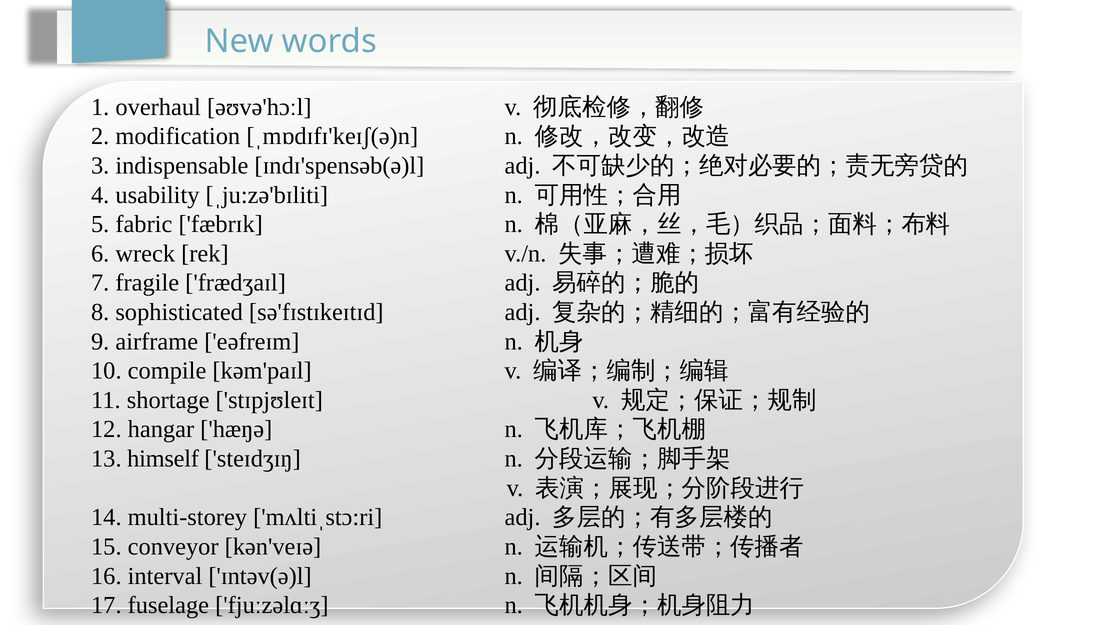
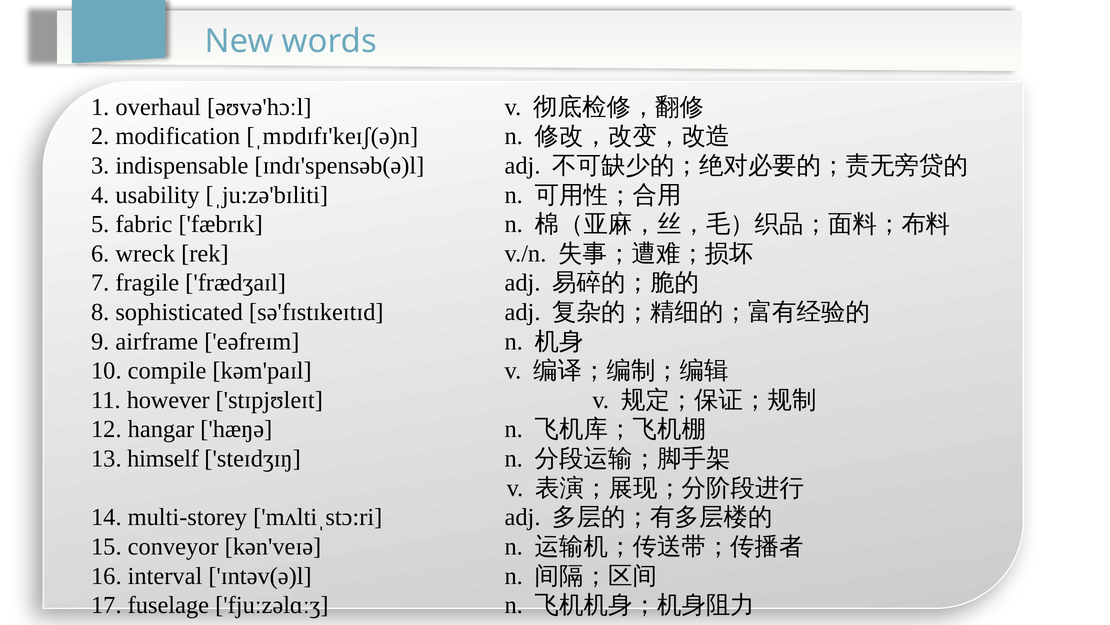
shortage: shortage -> however
